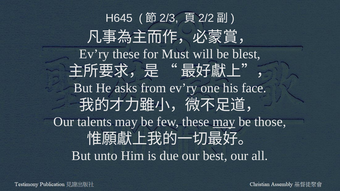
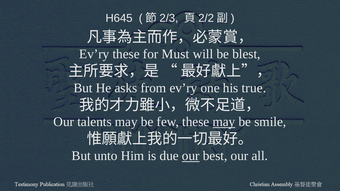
face: face -> true
those: those -> smile
our at (191, 156) underline: none -> present
